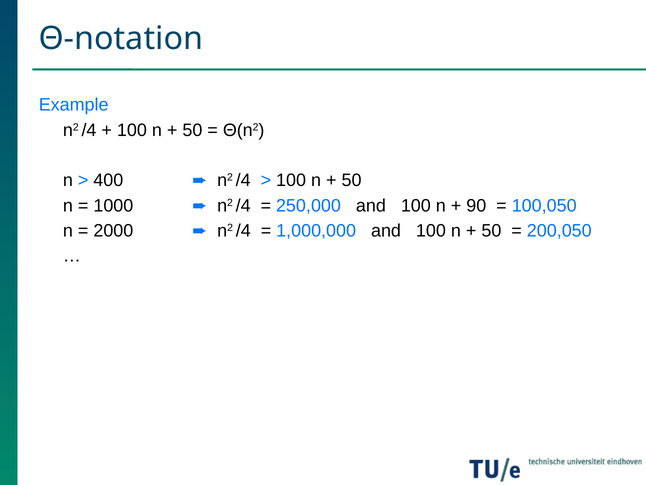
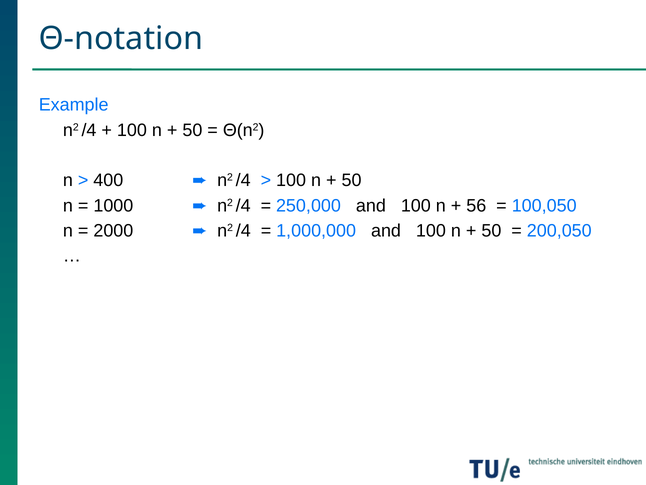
90: 90 -> 56
